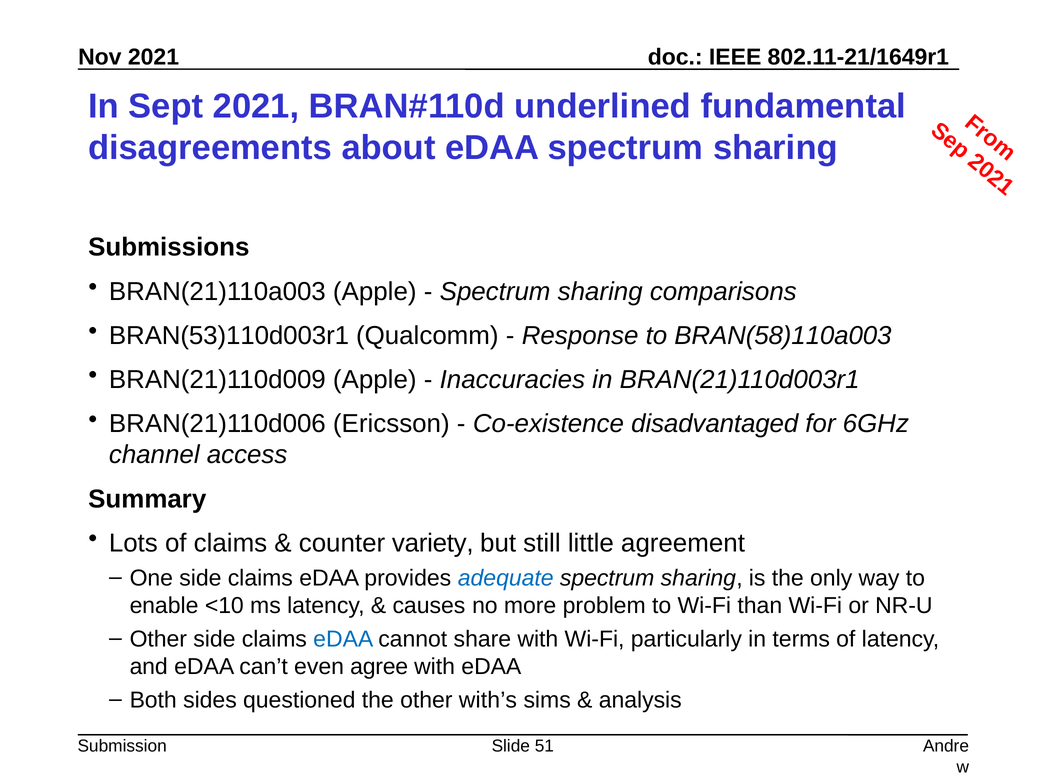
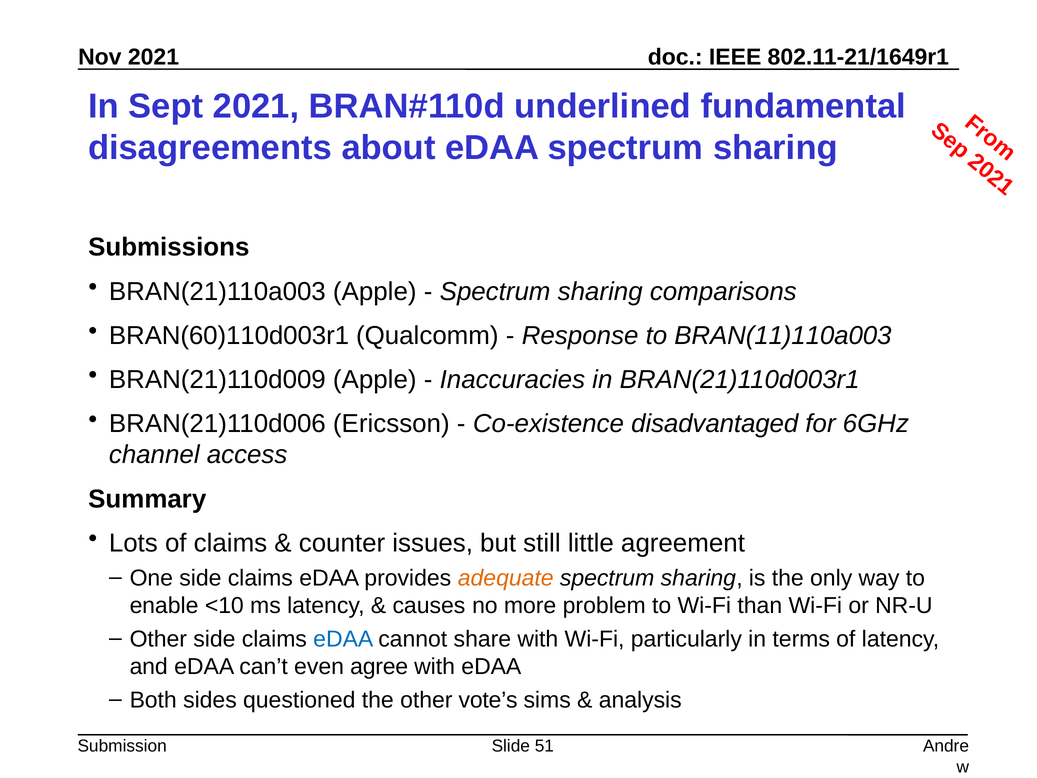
BRAN(53)110d003r1: BRAN(53)110d003r1 -> BRAN(60)110d003r1
BRAN(58)110a003: BRAN(58)110a003 -> BRAN(11)110a003
variety: variety -> issues
adequate colour: blue -> orange
with’s: with’s -> vote’s
